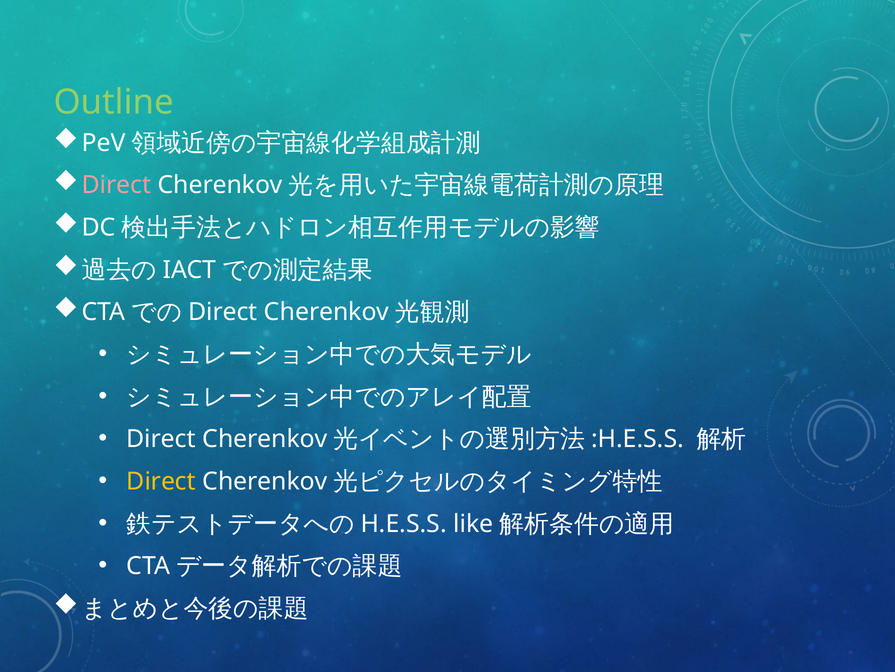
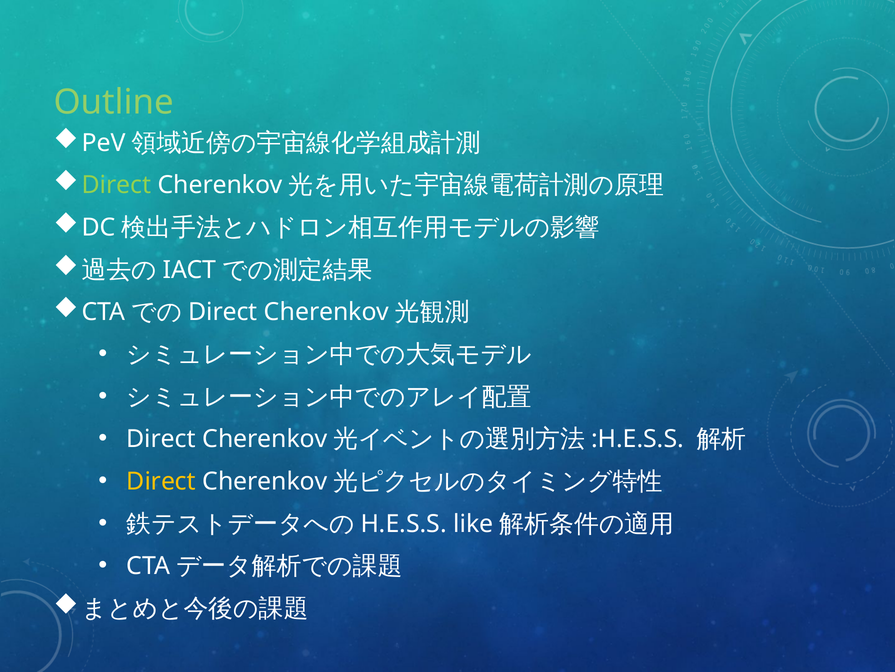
Direct at (116, 185) colour: pink -> light green
